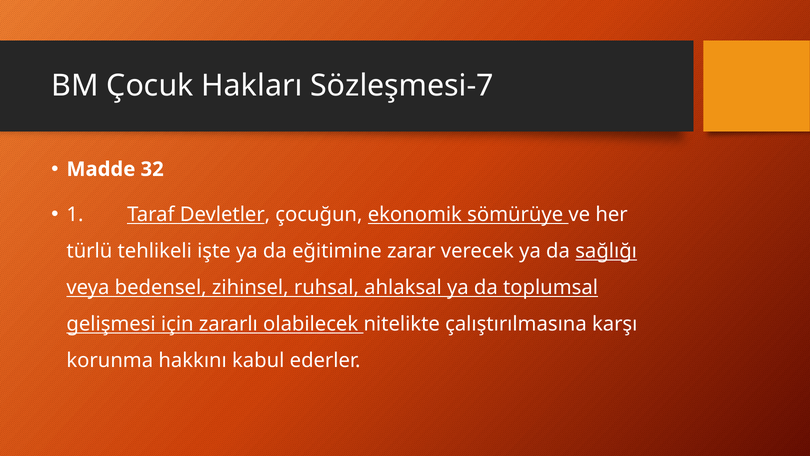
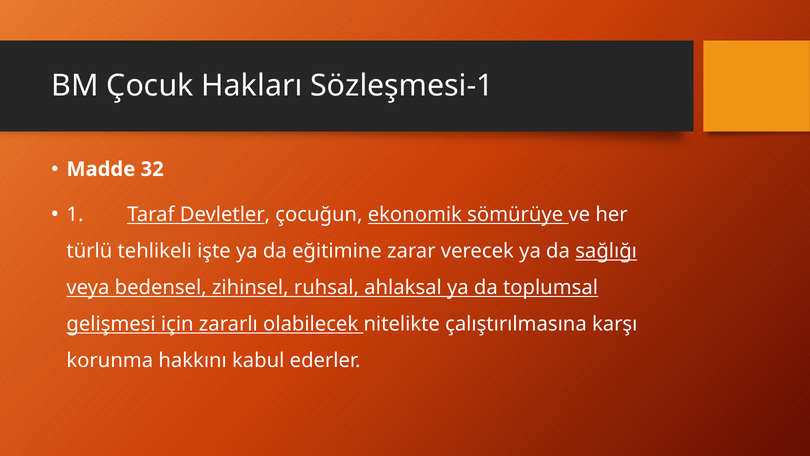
Sözleşmesi-7: Sözleşmesi-7 -> Sözleşmesi-1
